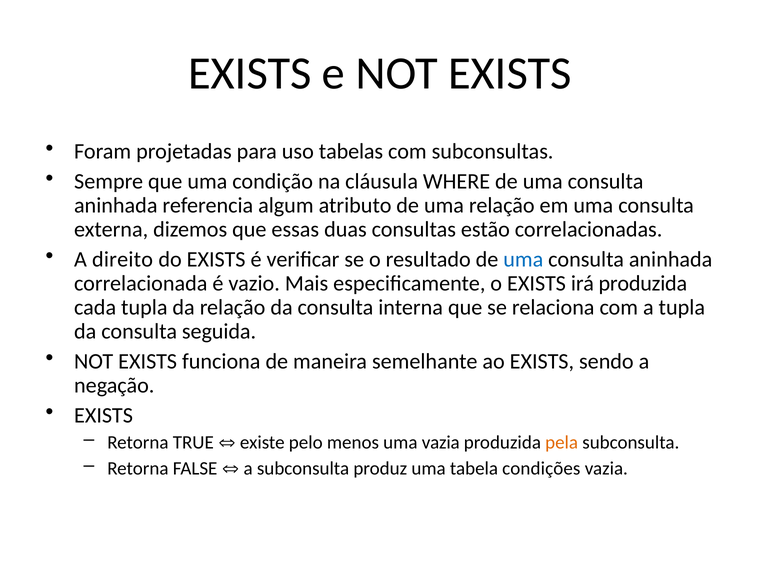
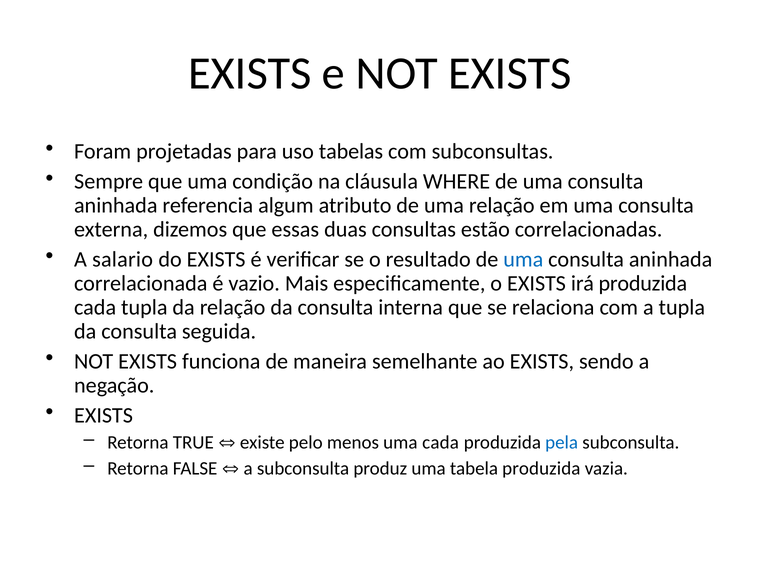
direito: direito -> salario
uma vazia: vazia -> cada
pela colour: orange -> blue
tabela condições: condições -> produzida
